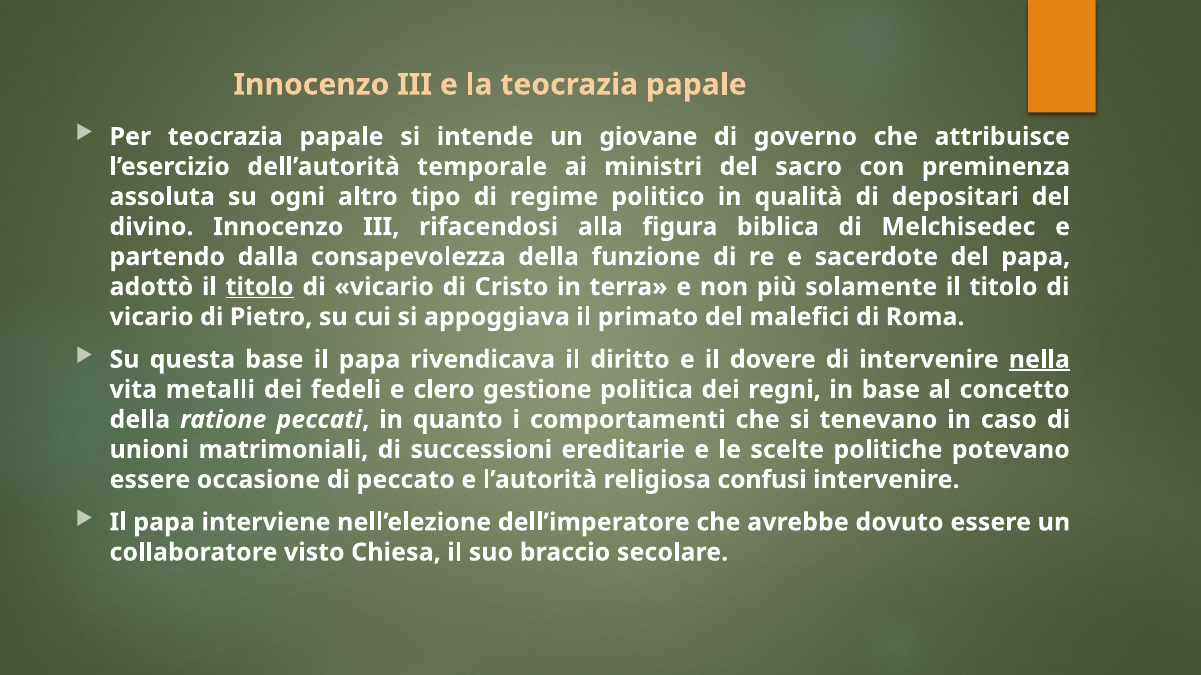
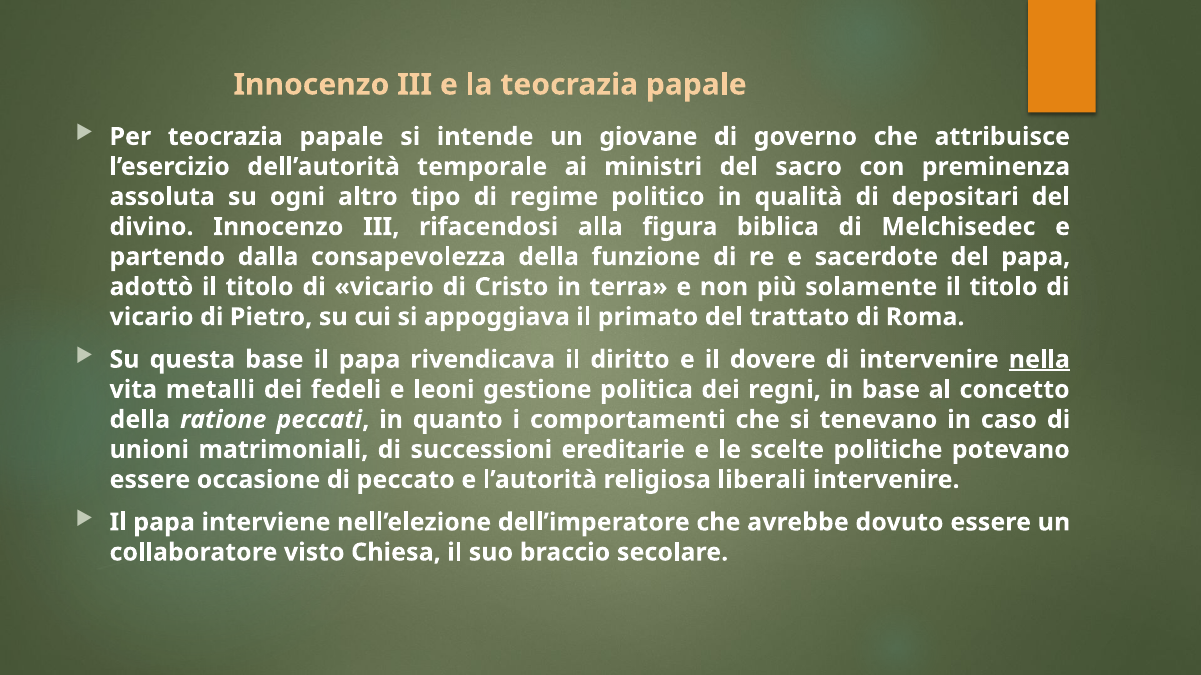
titolo at (260, 287) underline: present -> none
malefici: malefici -> trattato
clero: clero -> leoni
confusi: confusi -> liberali
